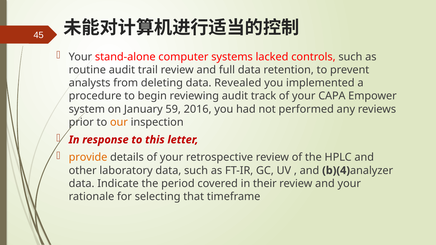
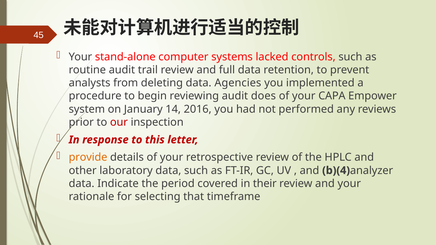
Revealed: Revealed -> Agencies
track: track -> does
59: 59 -> 14
our colour: orange -> red
